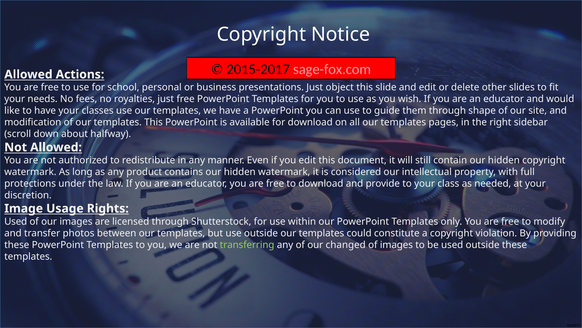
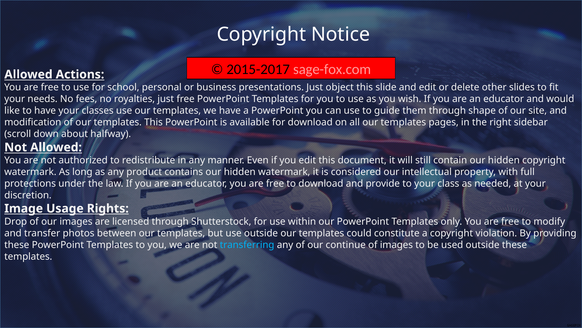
Used at (16, 221): Used -> Drop
transferring colour: light green -> light blue
changed: changed -> continue
